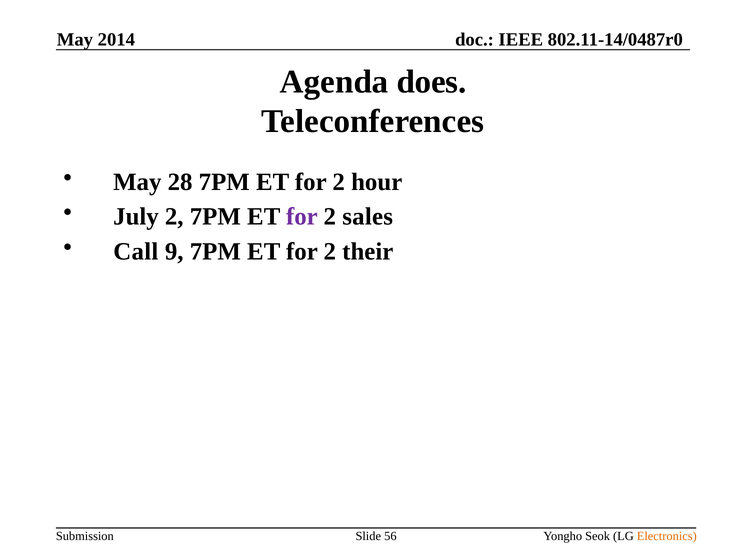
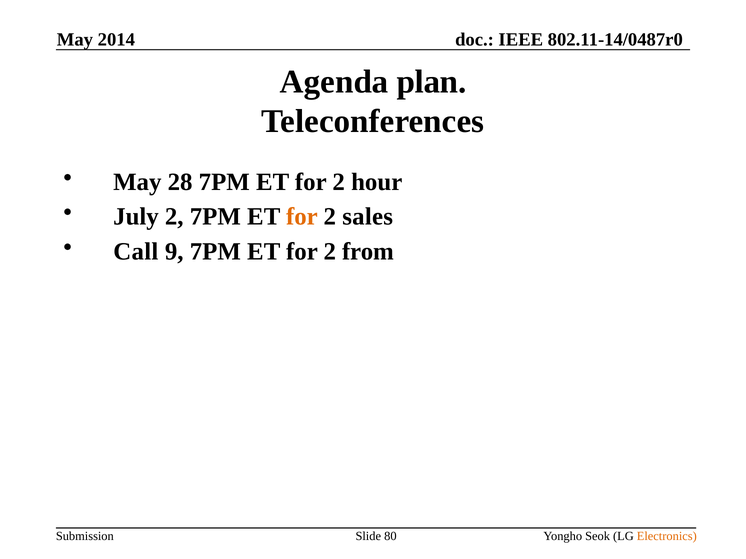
does: does -> plan
for at (302, 217) colour: purple -> orange
their: their -> from
56: 56 -> 80
